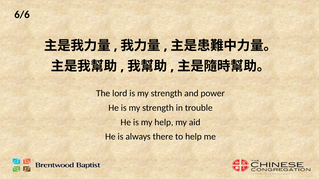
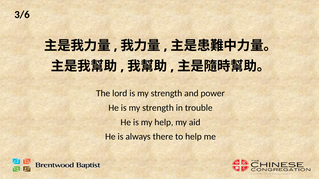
6/6: 6/6 -> 3/6
